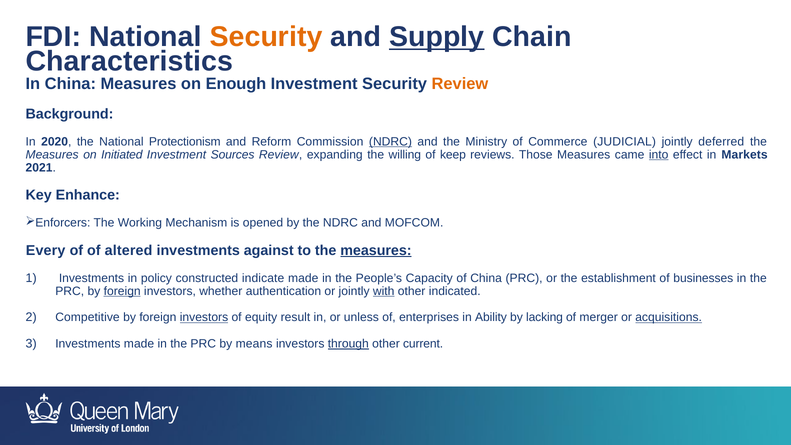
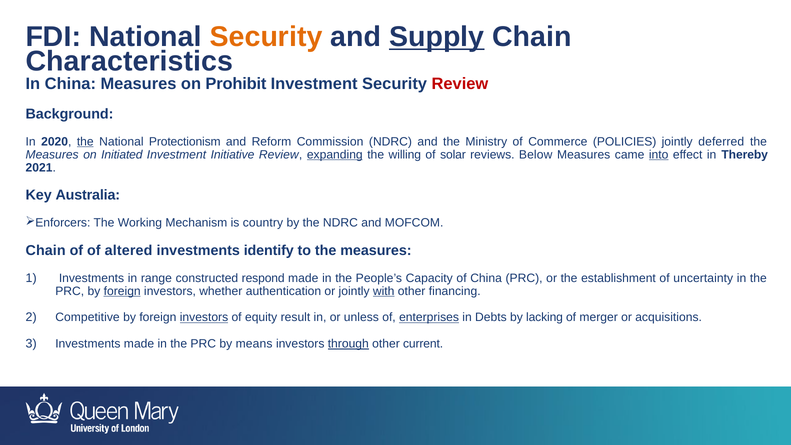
Enough: Enough -> Prohibit
Review at (460, 84) colour: orange -> red
the at (85, 142) underline: none -> present
NDRC at (390, 142) underline: present -> none
JUDICIAL: JUDICIAL -> POLICIES
Sources: Sources -> Initiative
expanding underline: none -> present
keep: keep -> solar
Those: Those -> Below
Markets: Markets -> Thereby
Enhance: Enhance -> Australia
opened: opened -> country
Every at (46, 250): Every -> Chain
against: against -> identify
measures at (376, 250) underline: present -> none
policy: policy -> range
indicate: indicate -> respond
businesses: businesses -> uncertainty
indicated: indicated -> financing
enterprises underline: none -> present
Ability: Ability -> Debts
acquisitions underline: present -> none
